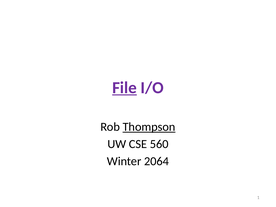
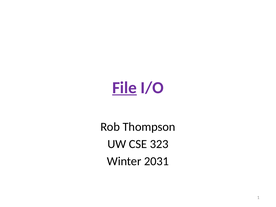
Thompson underline: present -> none
560: 560 -> 323
2064: 2064 -> 2031
